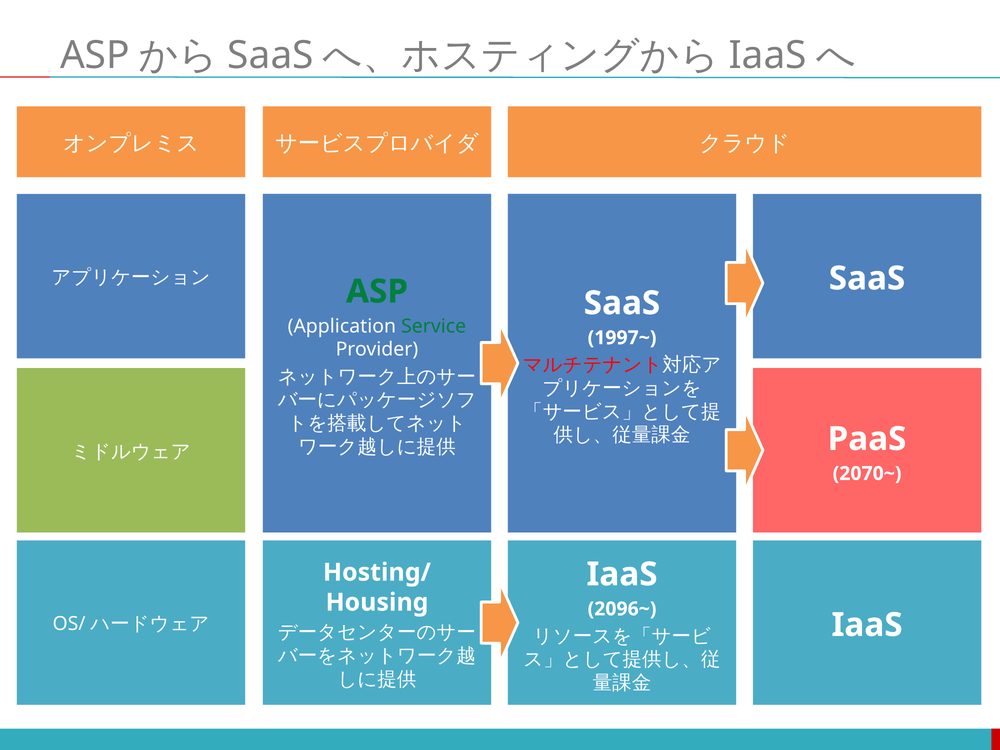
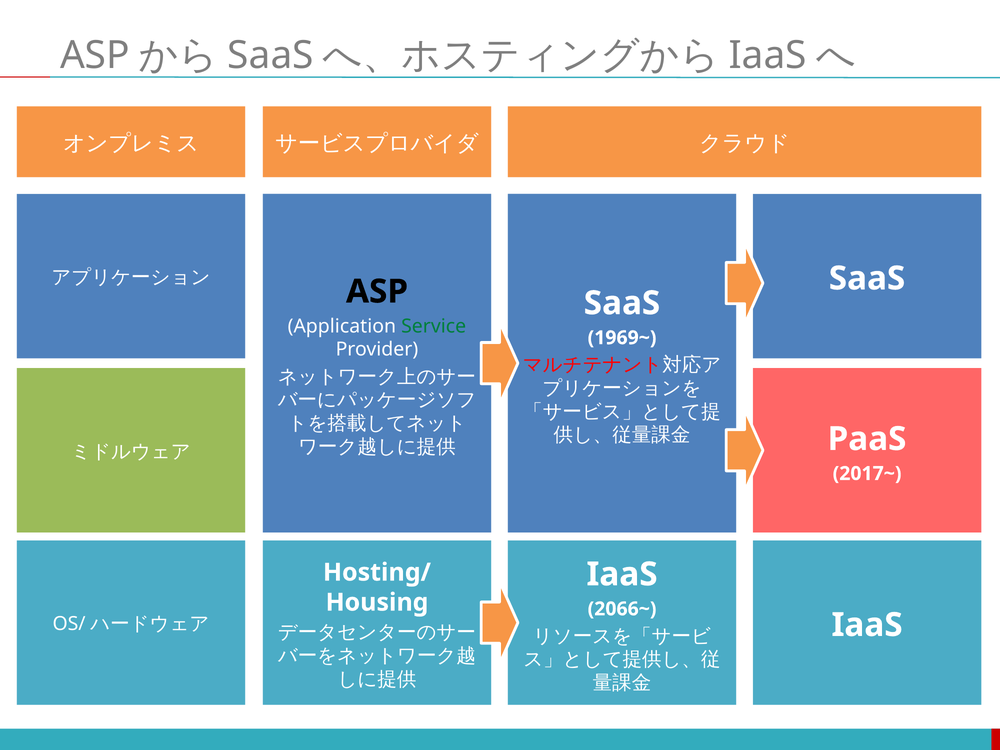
ASP at (377, 292) colour: green -> black
1997~: 1997~ -> 1969~
2070~: 2070~ -> 2017~
2096~: 2096~ -> 2066~
